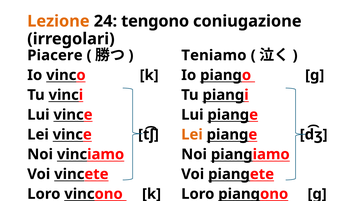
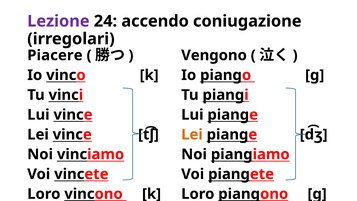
Lezione colour: orange -> purple
tengono: tengono -> accendo
Teniamo: Teniamo -> Vengono
